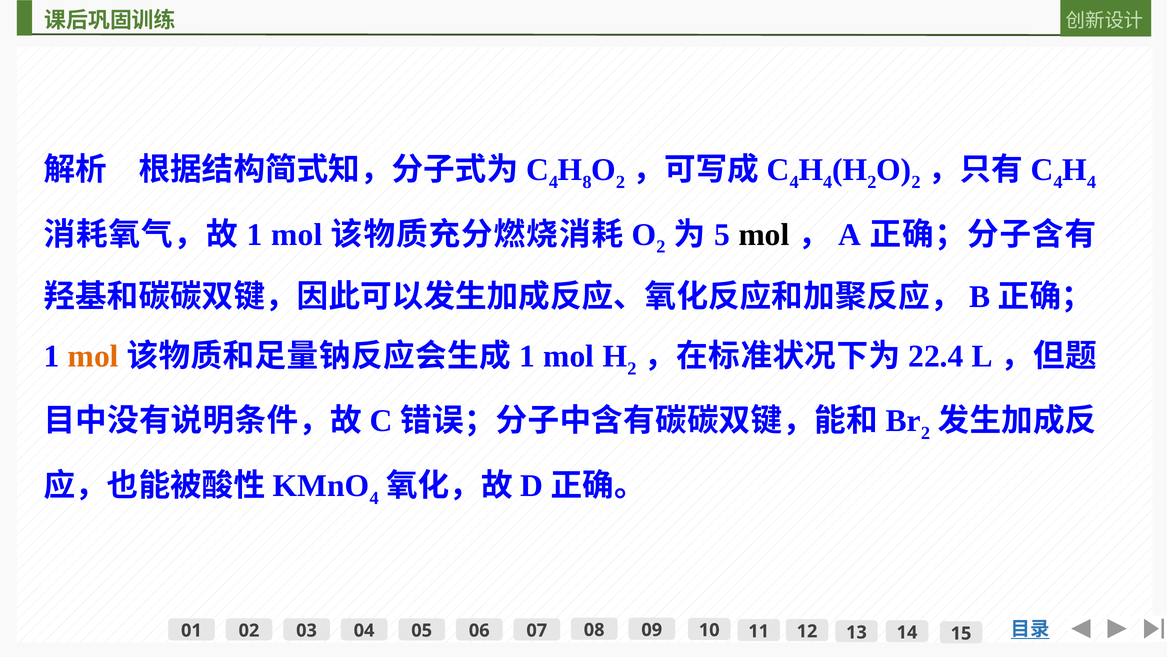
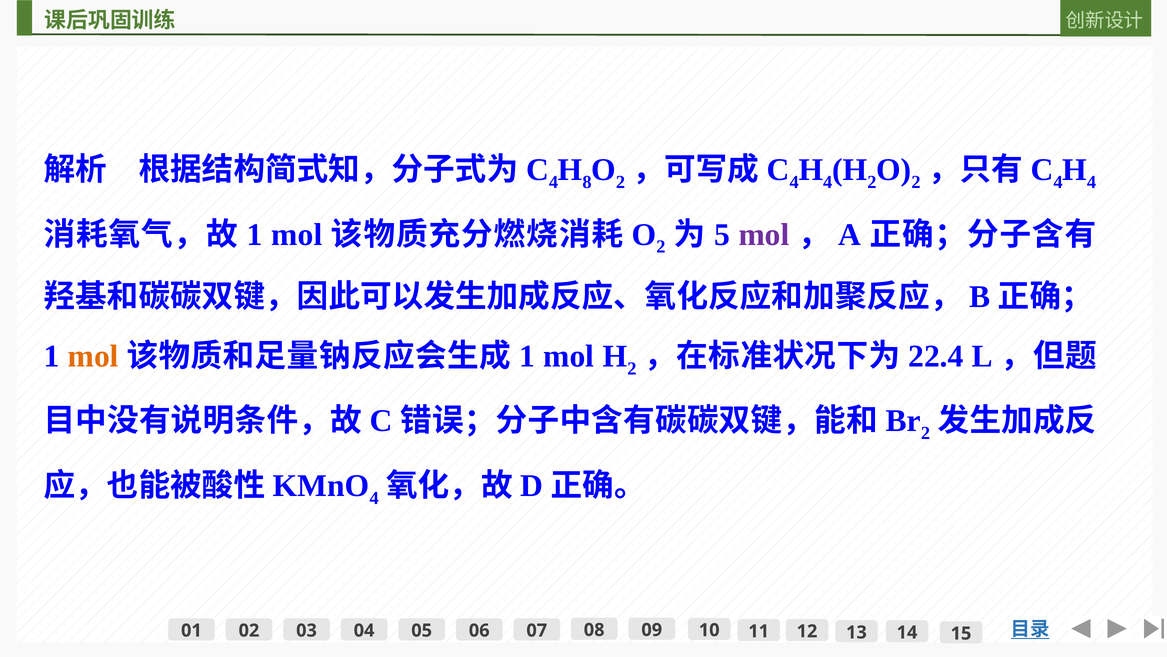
mol at (764, 235) colour: black -> purple
